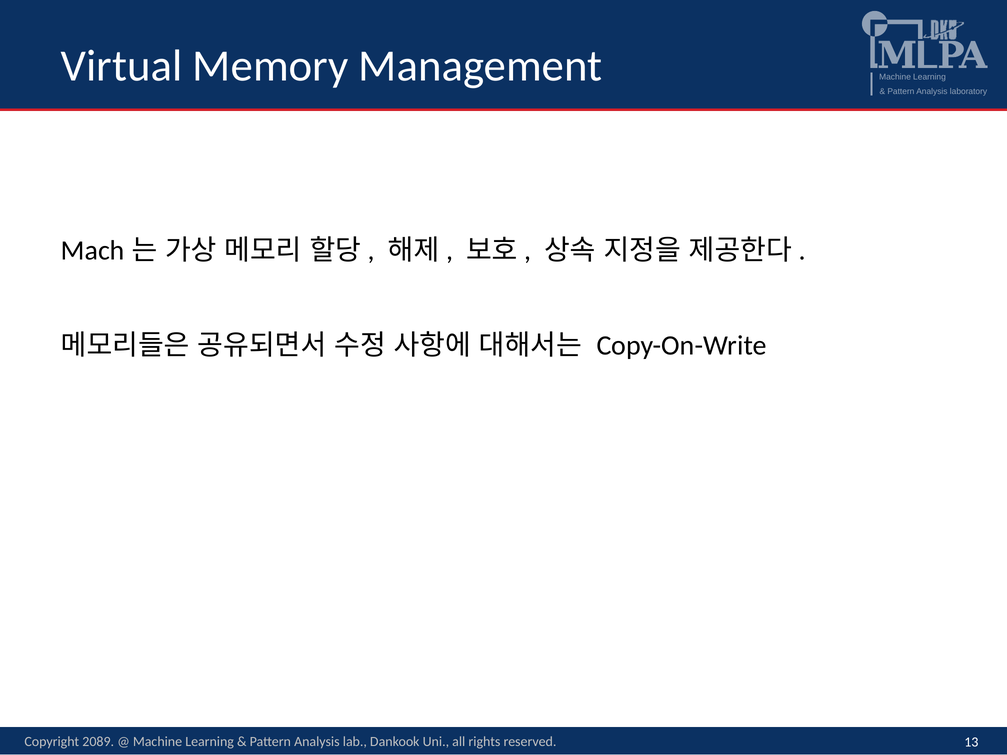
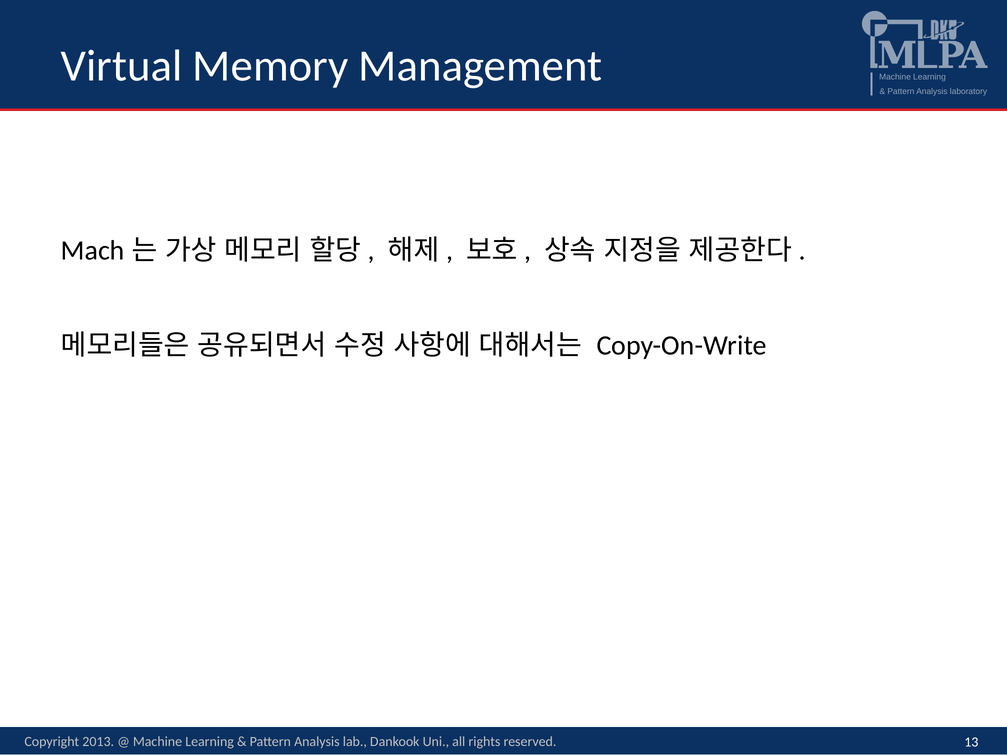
2089: 2089 -> 2013
